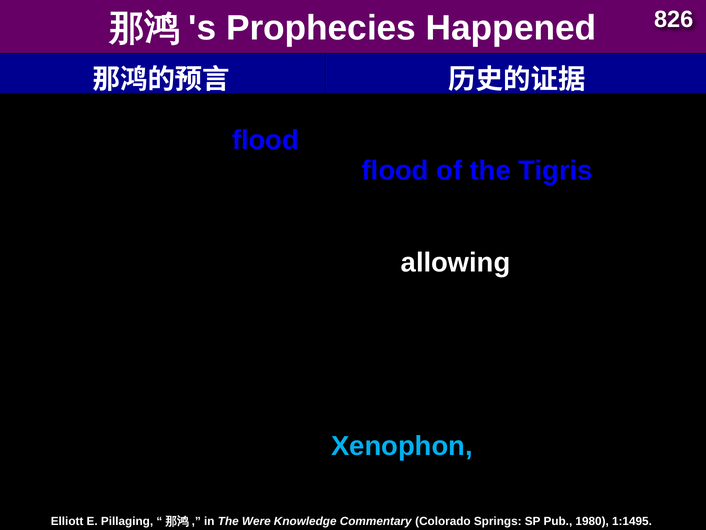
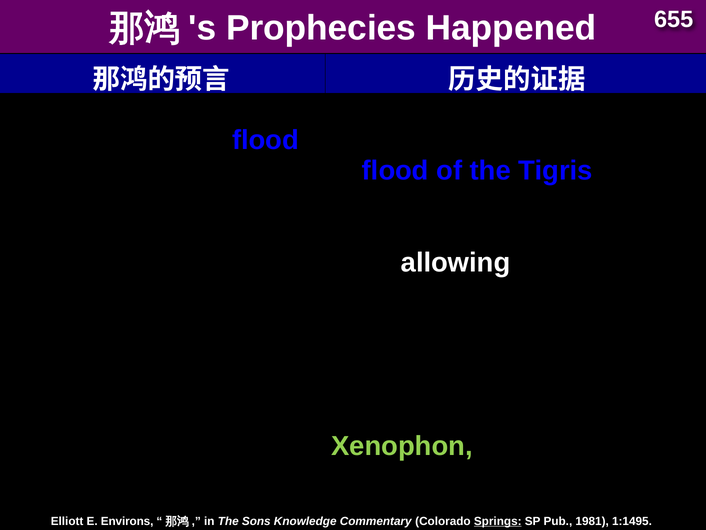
826: 826 -> 655
Xenophon colour: light blue -> light green
Pillaging: Pillaging -> Environs
Were: Were -> Sons
Springs underline: none -> present
1980: 1980 -> 1981
